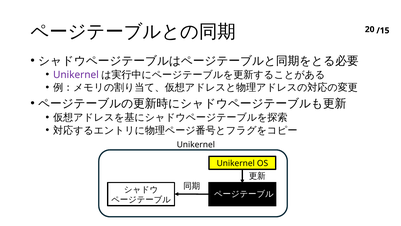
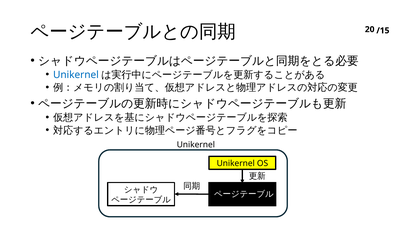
Unikernel at (76, 75) colour: purple -> blue
